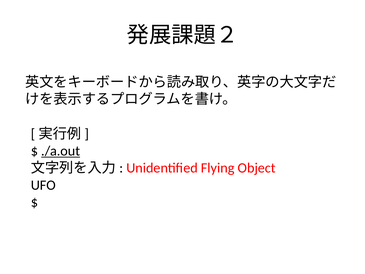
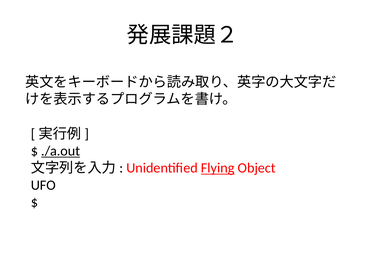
Flying underline: none -> present
